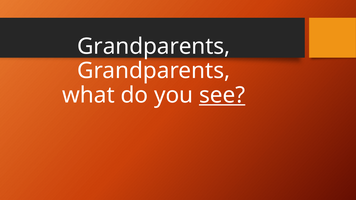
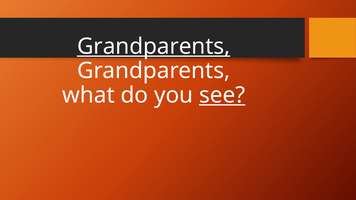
Grandparents at (154, 46) underline: none -> present
